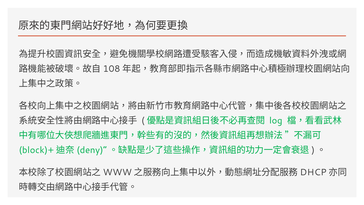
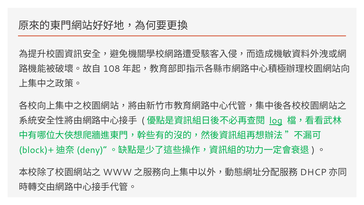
log underline: none -> present
